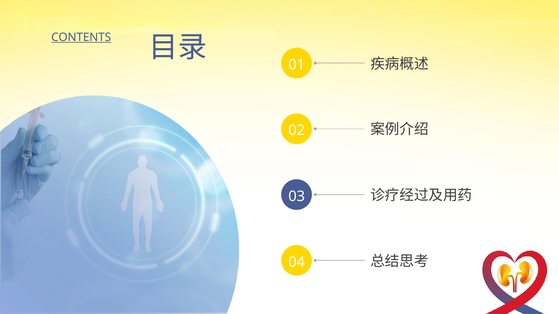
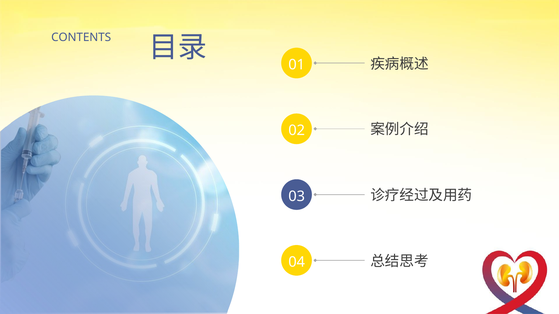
CONTENTS underline: present -> none
